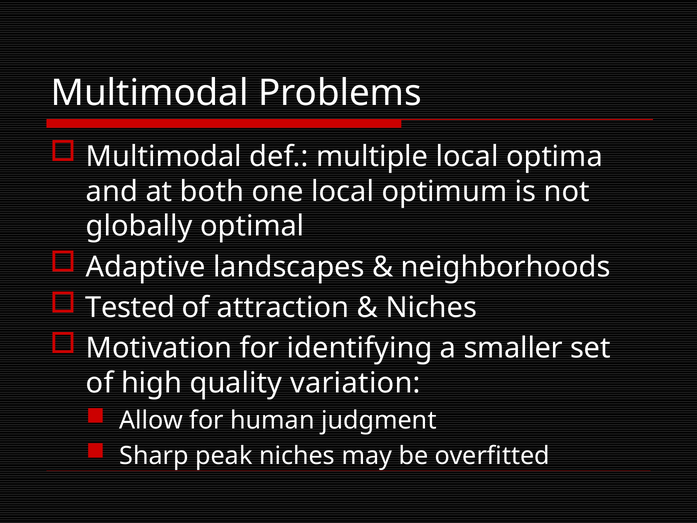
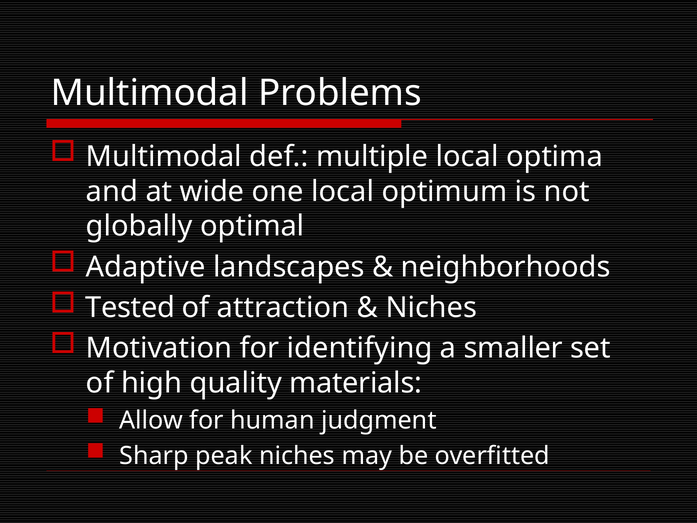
both: both -> wide
variation: variation -> materials
